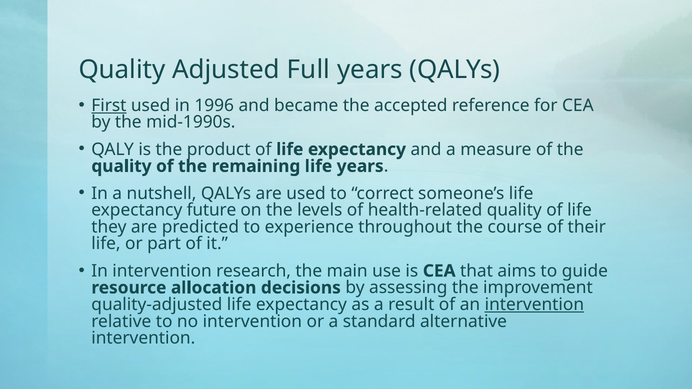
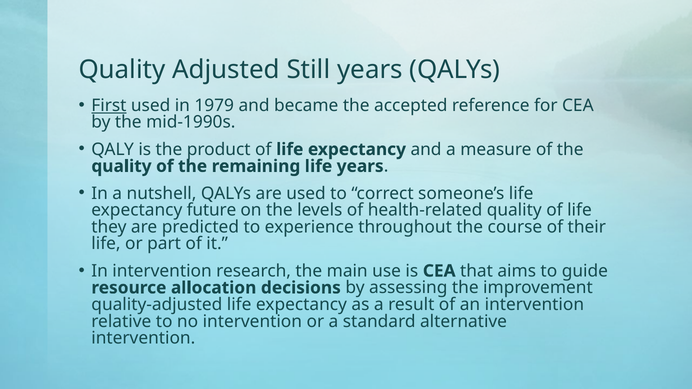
Full: Full -> Still
1996: 1996 -> 1979
intervention at (534, 305) underline: present -> none
